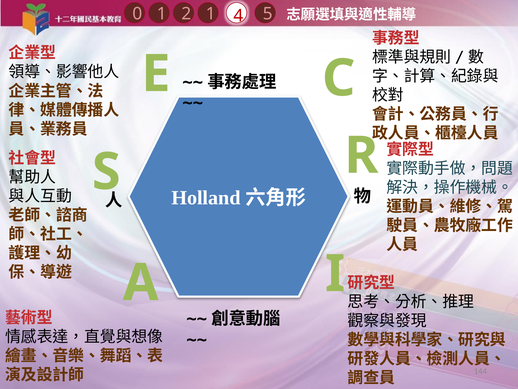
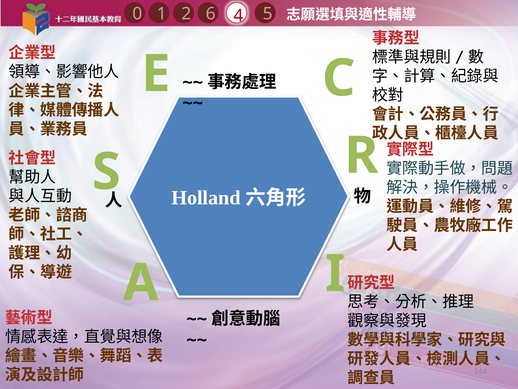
1 1: 1 -> 6
